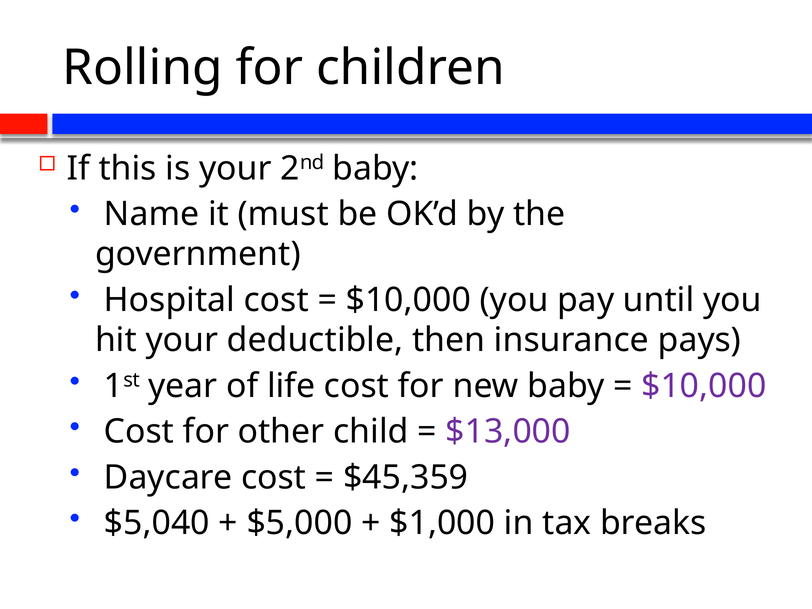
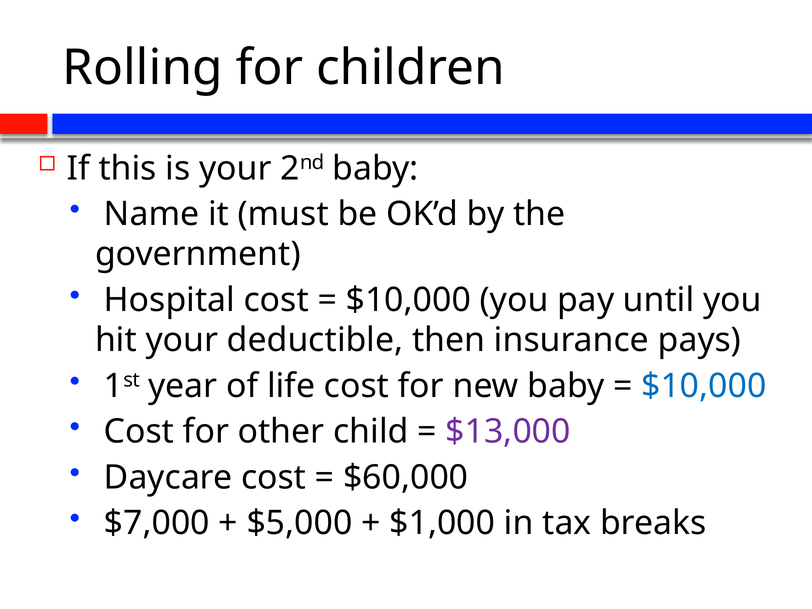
$10,000 at (704, 386) colour: purple -> blue
$45,359: $45,359 -> $60,000
$5,040: $5,040 -> $7,000
